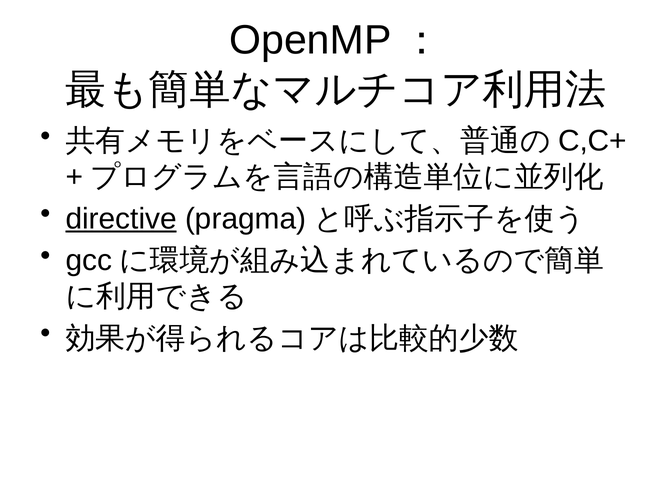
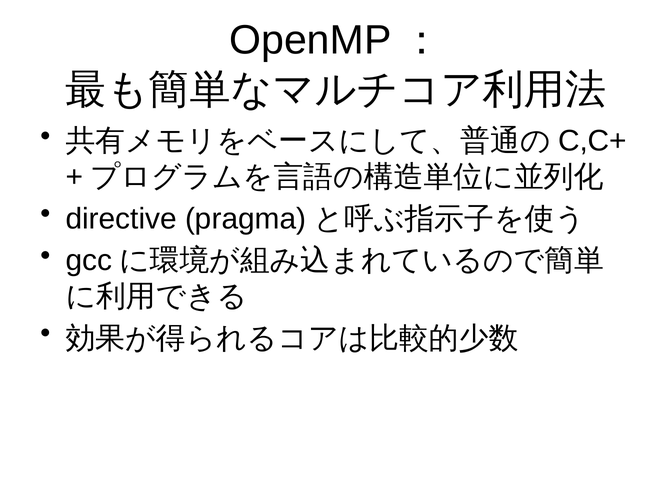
directive underline: present -> none
